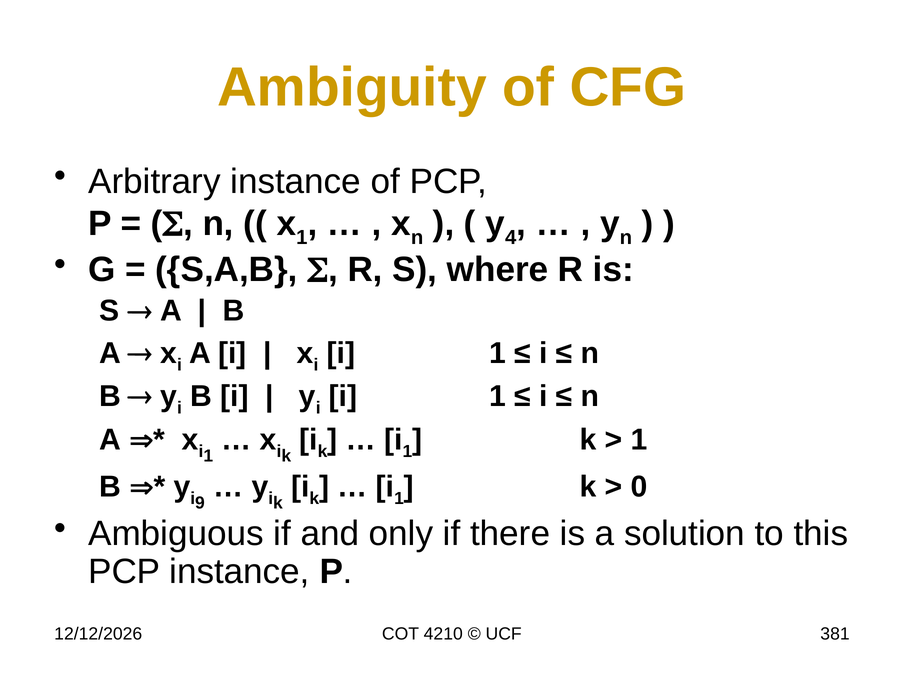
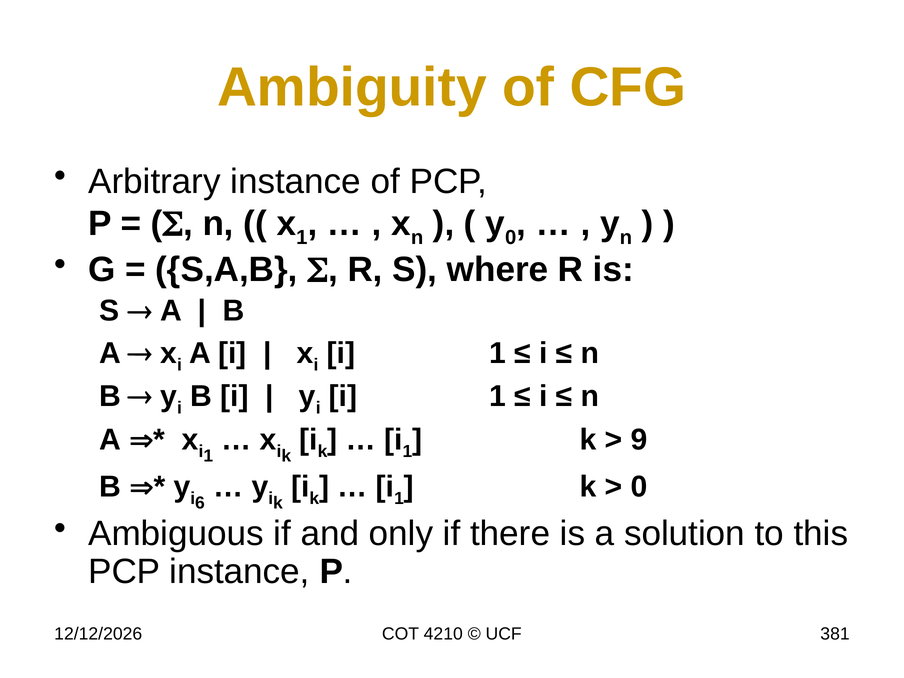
4 at (511, 237): 4 -> 0
1 at (639, 440): 1 -> 9
9: 9 -> 6
